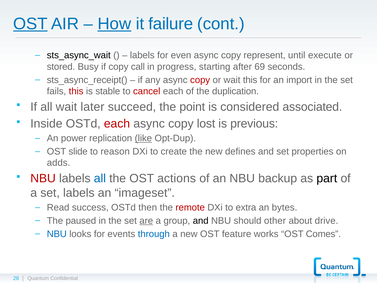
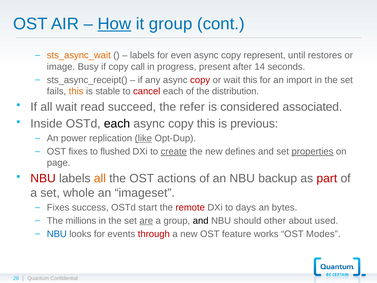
OST at (30, 24) underline: present -> none
it failure: failure -> group
sts_async_wait colour: black -> orange
execute: execute -> restores
stored: stored -> image
starting: starting -> present
69: 69 -> 14
this at (76, 91) colour: red -> orange
duplication: duplication -> distribution
later: later -> read
point: point -> refer
each at (117, 124) colour: red -> black
copy lost: lost -> this
OST slide: slide -> fixes
reason: reason -> flushed
create underline: none -> present
properties underline: none -> present
adds: adds -> page
all at (100, 178) colour: blue -> orange
part colour: black -> red
set labels: labels -> whole
Read at (58, 207): Read -> Fixes
then: then -> start
extra: extra -> days
paused: paused -> millions
drive: drive -> used
through colour: blue -> red
Comes: Comes -> Modes
